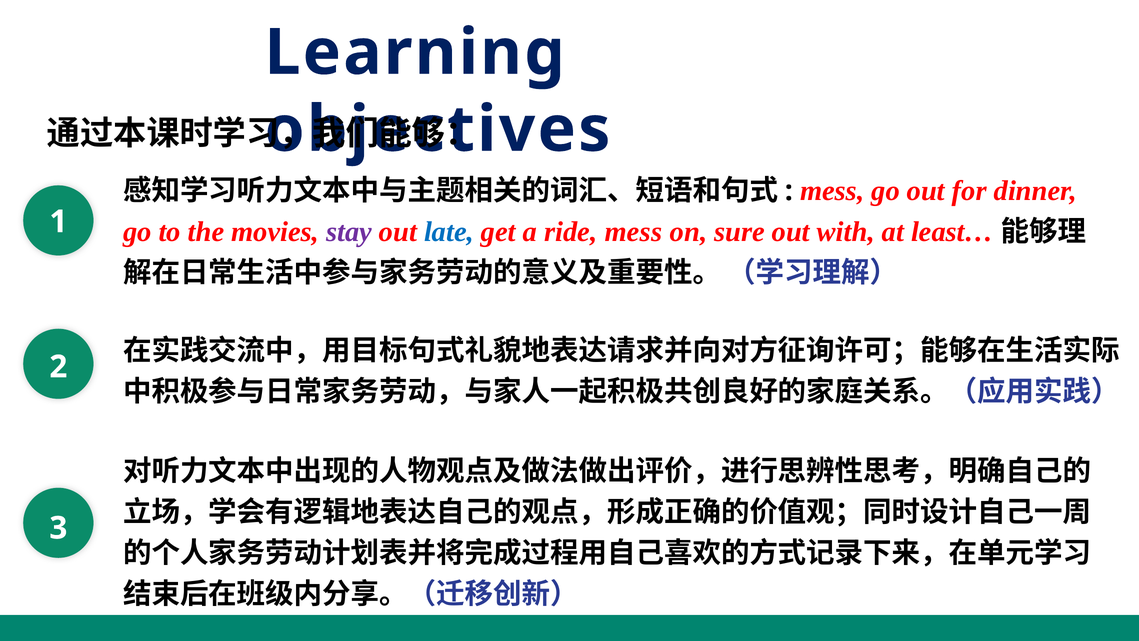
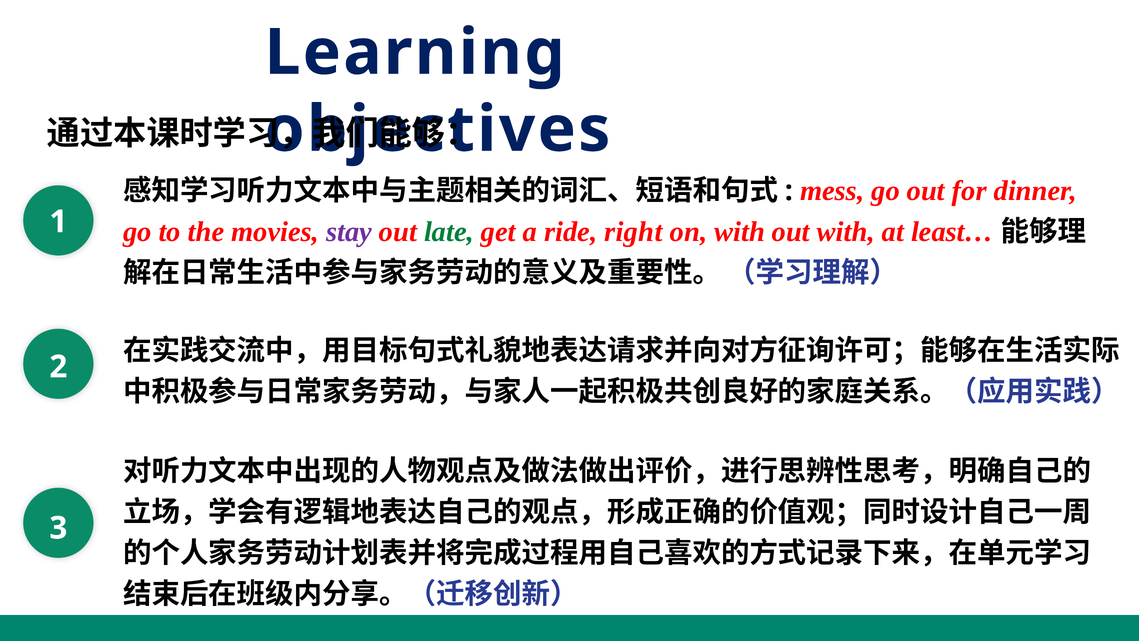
late colour: blue -> green
ride mess: mess -> right
on sure: sure -> with
